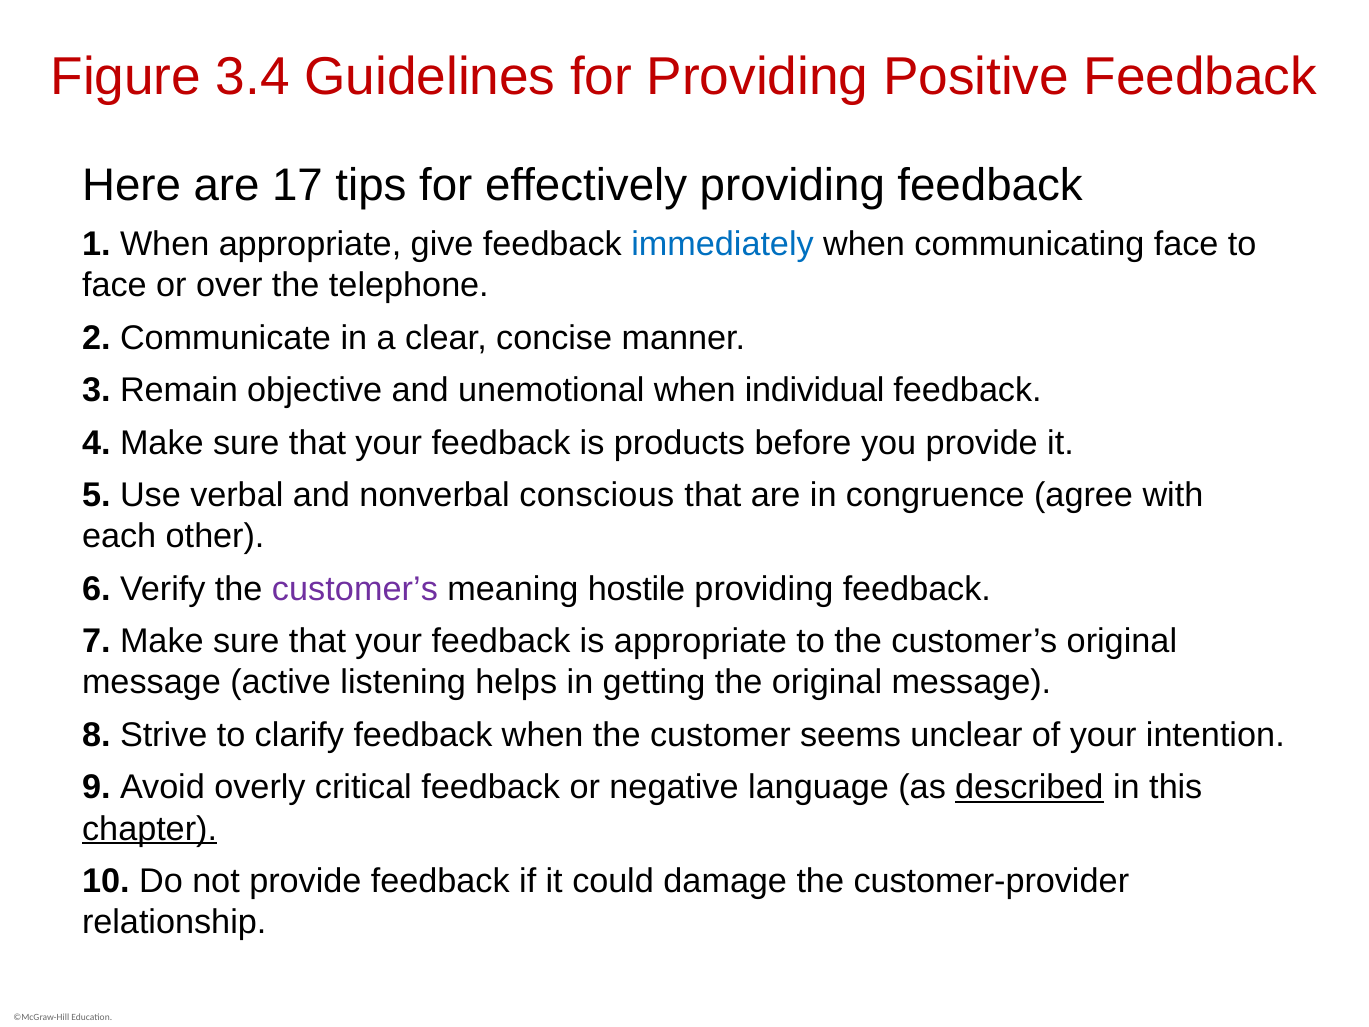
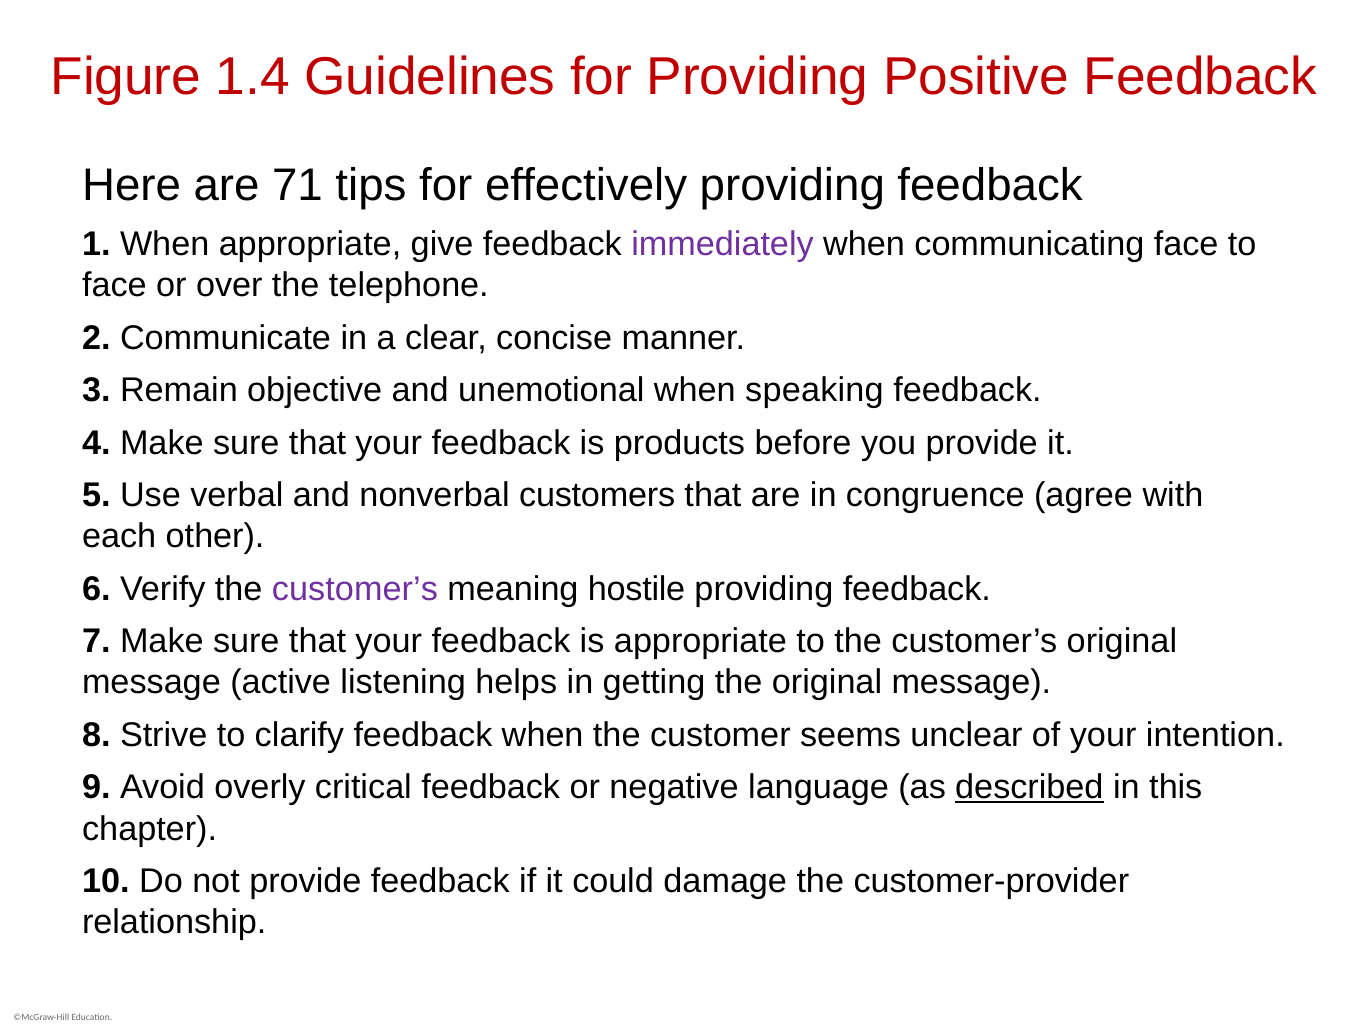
3.4: 3.4 -> 1.4
17: 17 -> 71
immediately colour: blue -> purple
individual: individual -> speaking
conscious: conscious -> customers
chapter underline: present -> none
